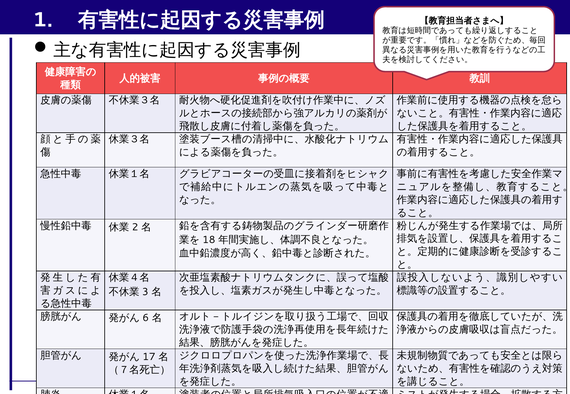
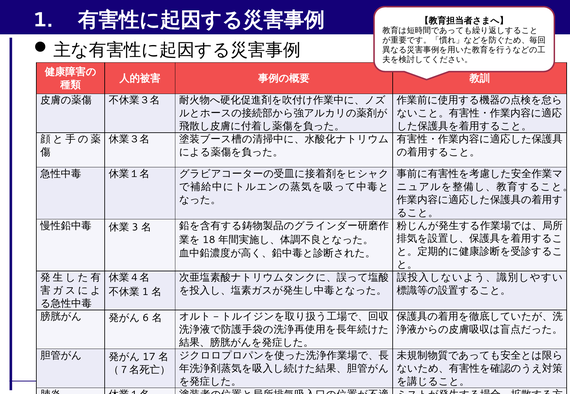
2: 2 -> 3
3 at (145, 292): 3 -> 1
